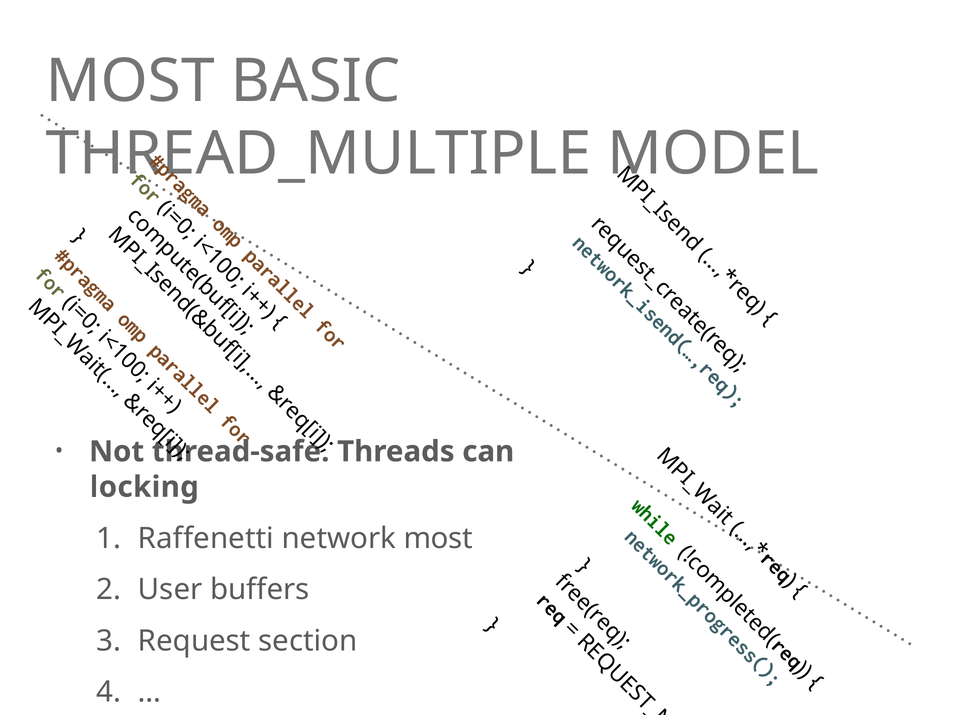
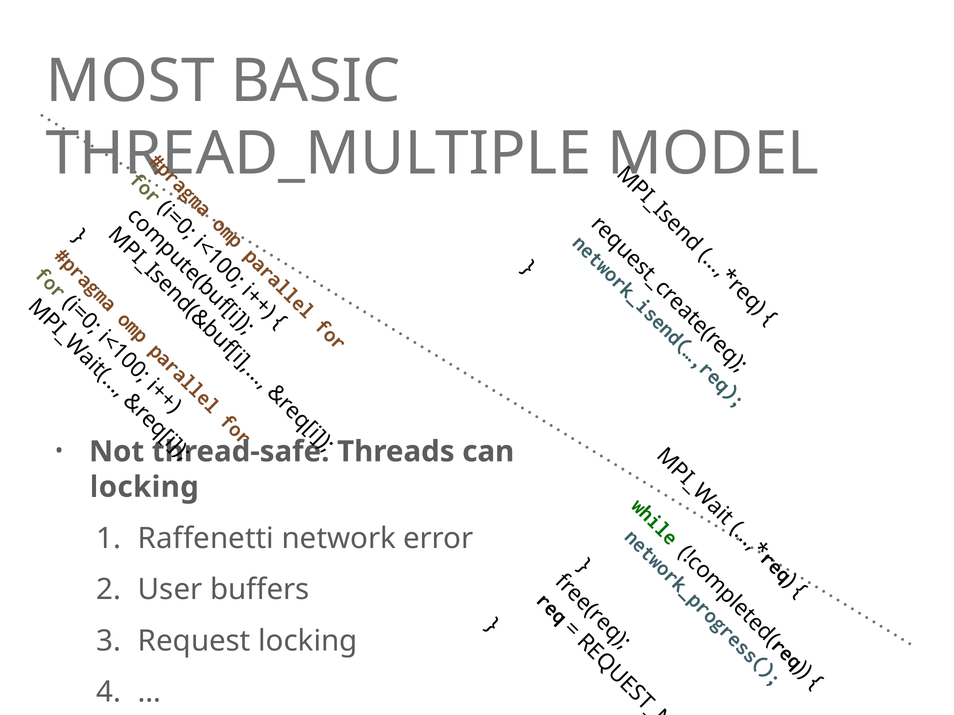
network most: most -> error
Request section: section -> locking
